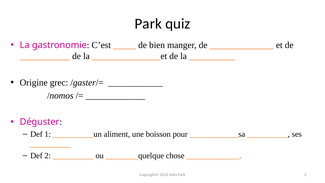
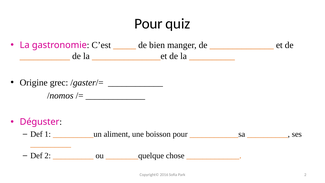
Park at (148, 24): Park -> Pour
